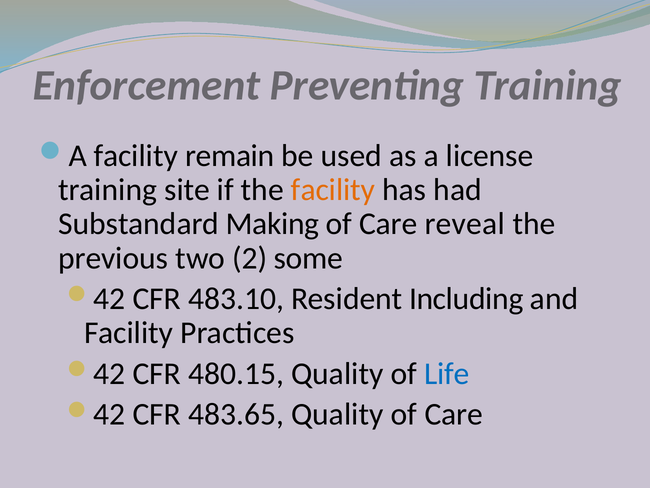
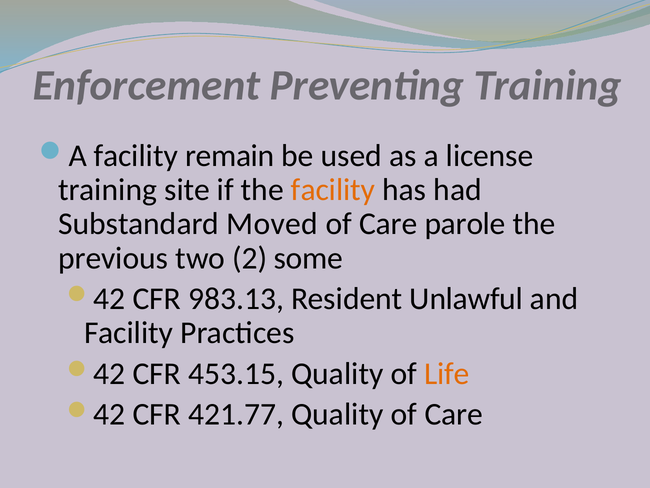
Making: Making -> Moved
reveal: reveal -> parole
483.10: 483.10 -> 983.13
Including: Including -> Unlawful
480.15: 480.15 -> 453.15
Life colour: blue -> orange
483.65: 483.65 -> 421.77
